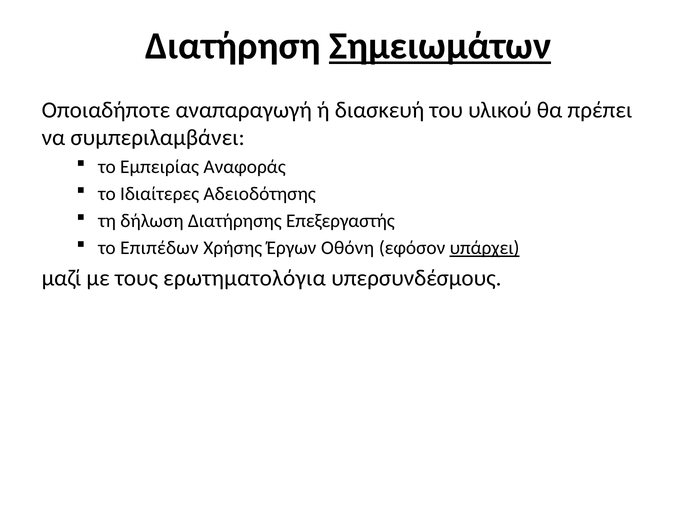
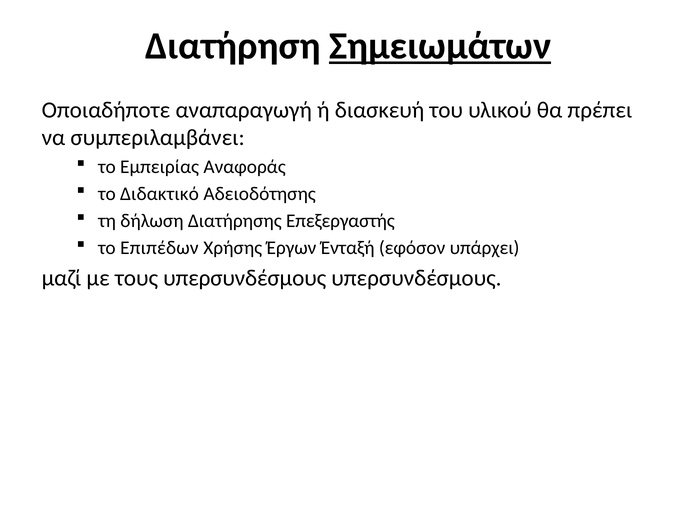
Ιδιαίτερες: Ιδιαίτερες -> Διδακτικό
Οθόνη: Οθόνη -> Ένταξή
υπάρχει underline: present -> none
τους ερωτηματολόγια: ερωτηματολόγια -> υπερσυνδέσμους
